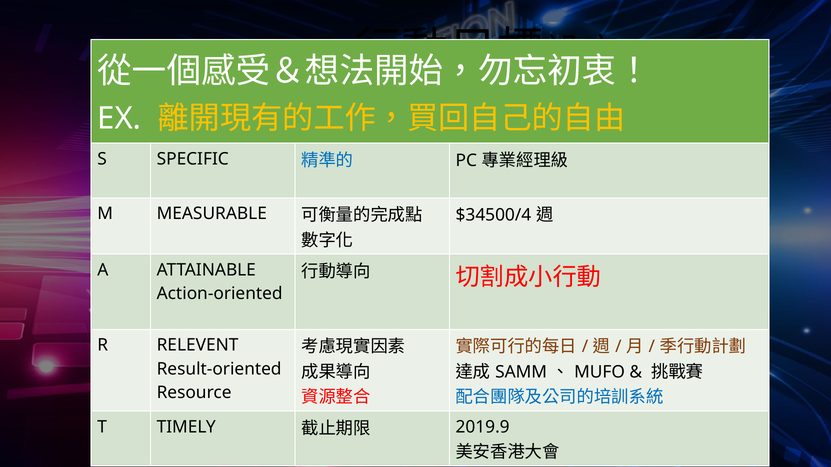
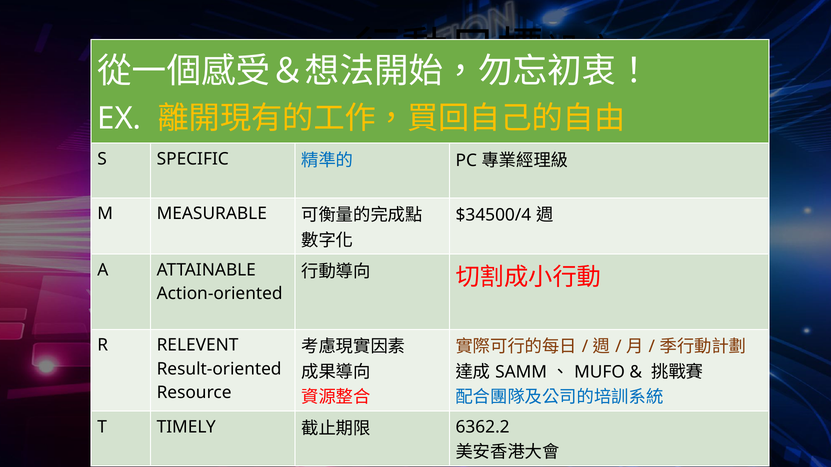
2019.9: 2019.9 -> 6362.2
